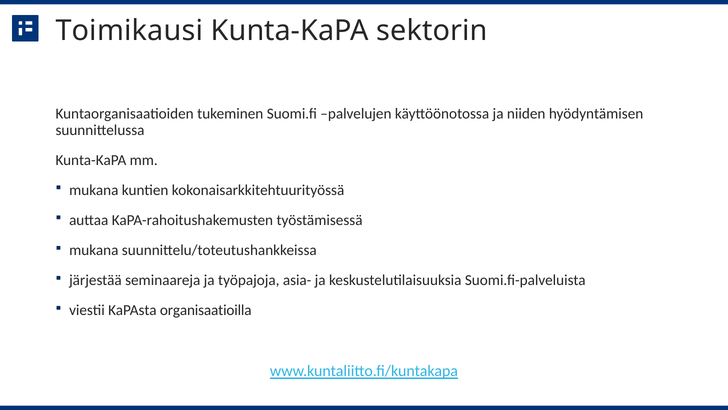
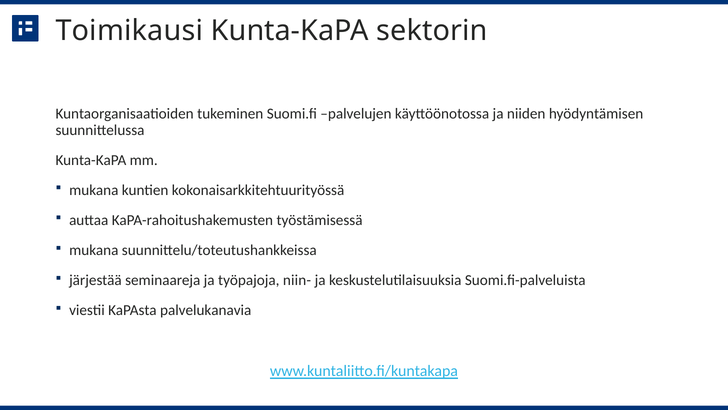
asia-: asia- -> niin-
organisaatioilla: organisaatioilla -> palvelukanavia
